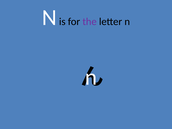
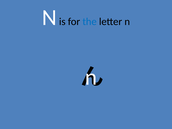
the colour: purple -> blue
